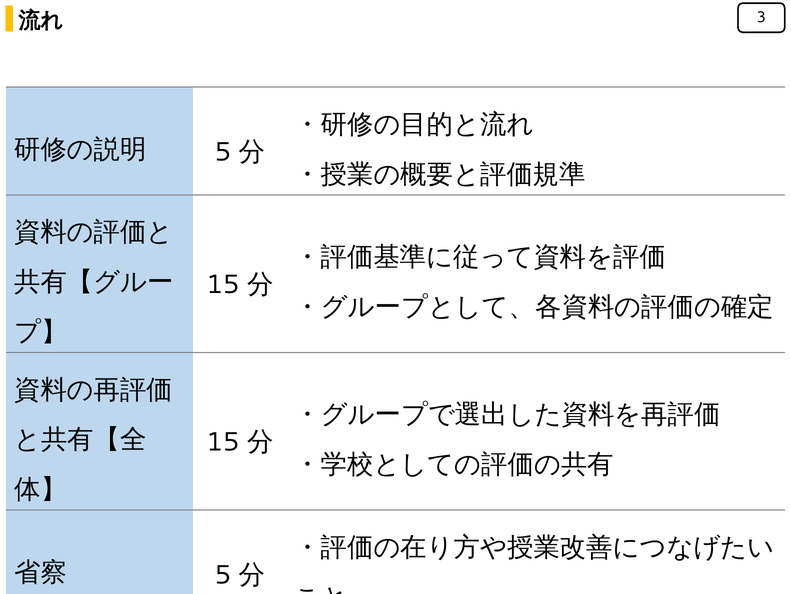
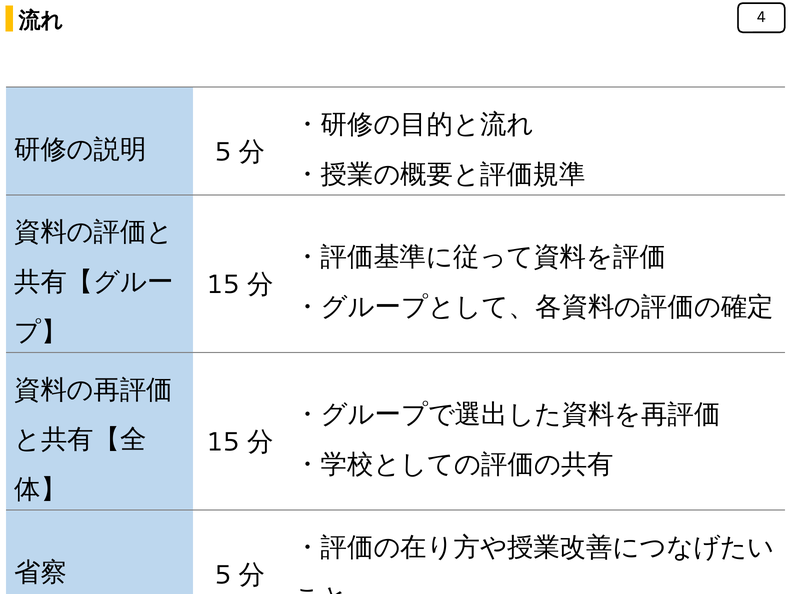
3: 3 -> 4
